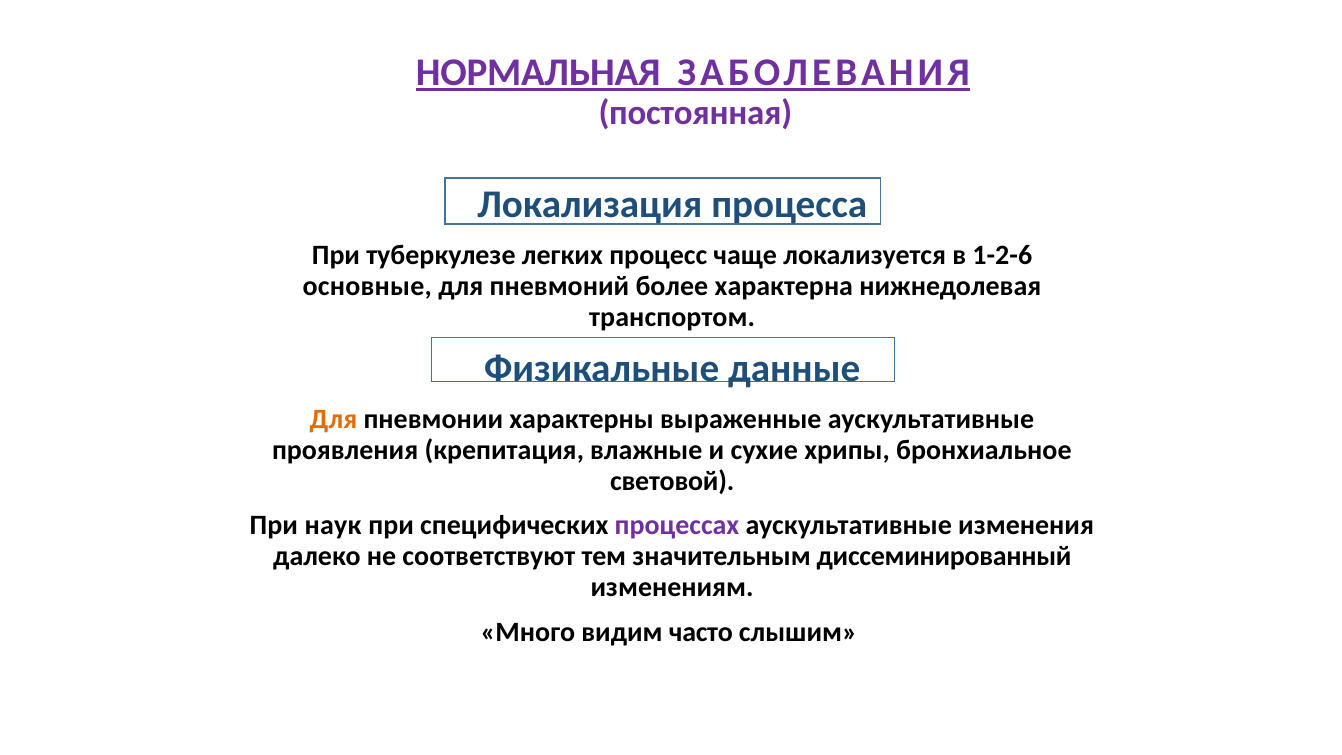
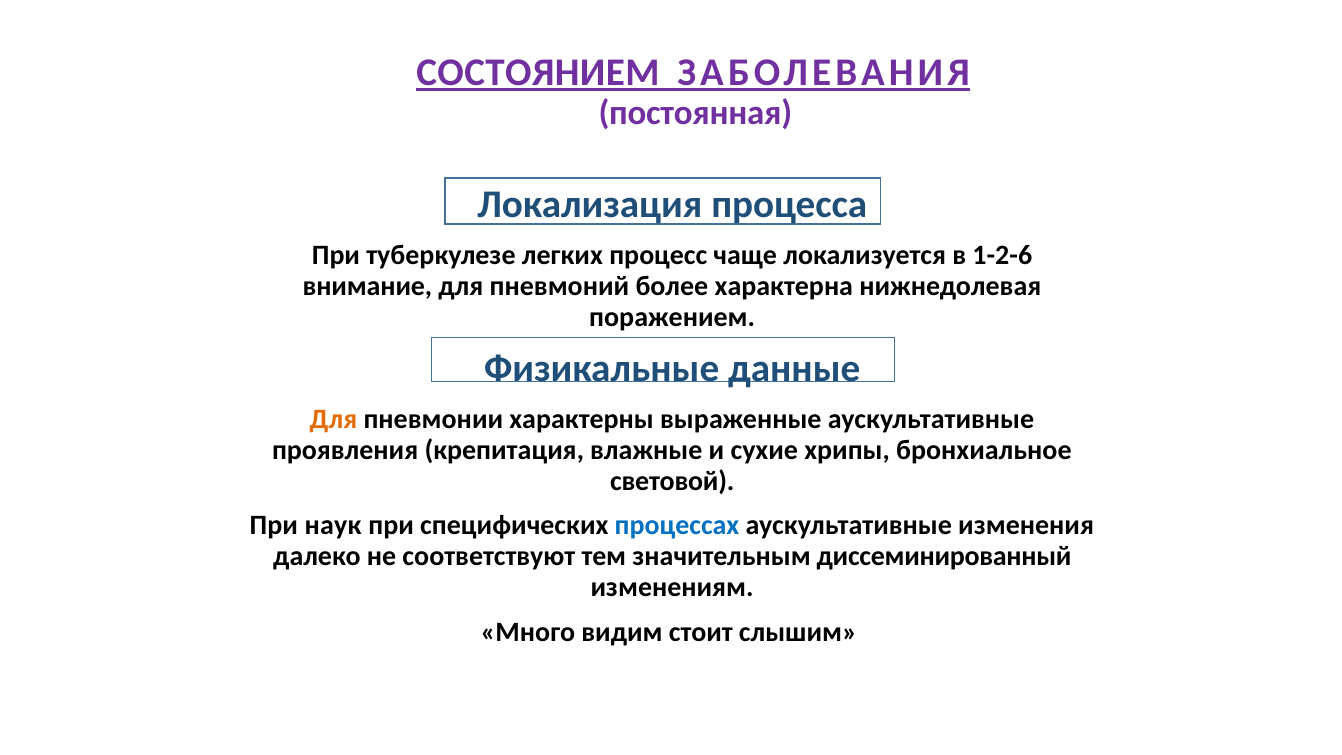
НОРМАЛЬНАЯ: НОРМАЛЬНАЯ -> СОСТОЯНИЕМ
основные: основные -> внимание
транспортом: транспортом -> поражением
процессах colour: purple -> blue
часто: часто -> стоит
